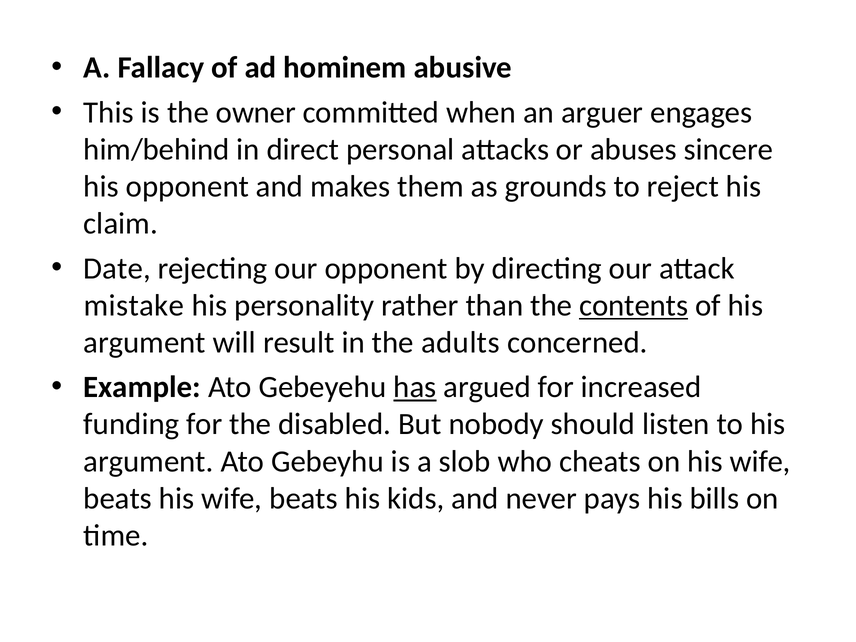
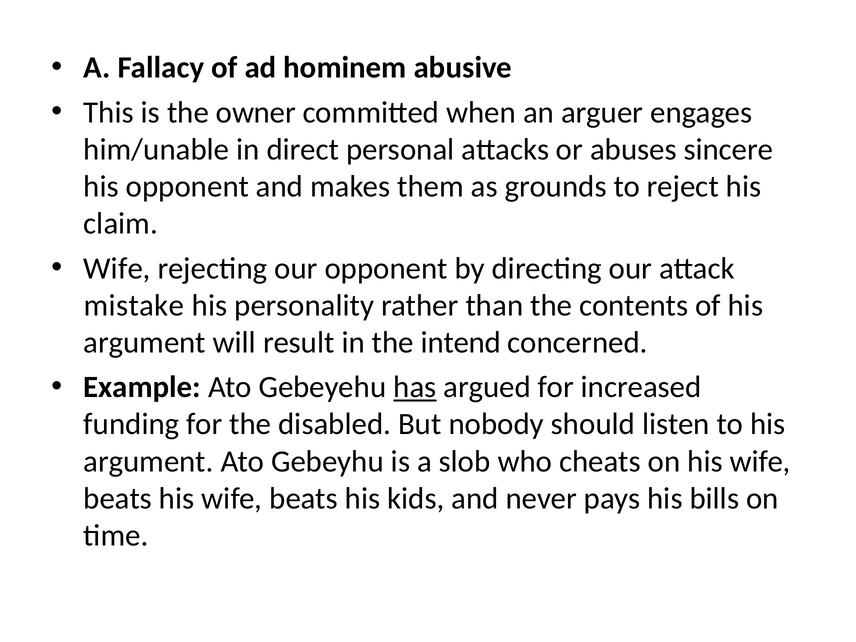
him/behind: him/behind -> him/unable
Date at (117, 268): Date -> Wife
contents underline: present -> none
adults: adults -> intend
